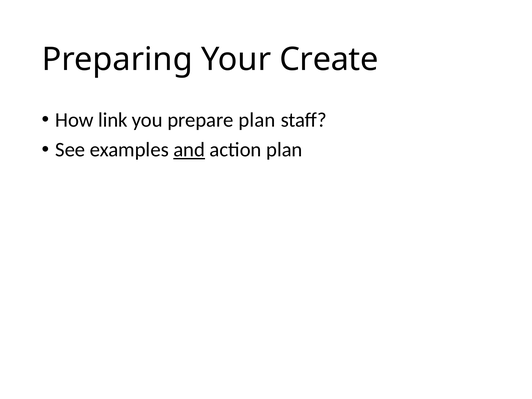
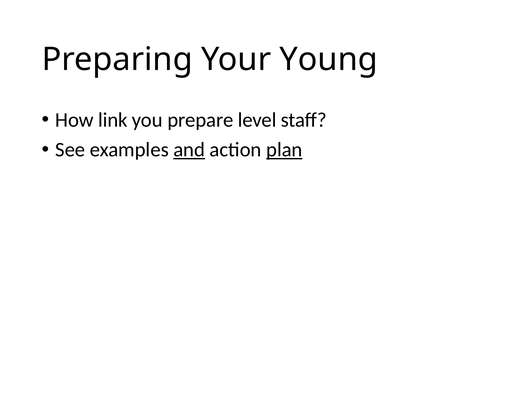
Create: Create -> Young
prepare plan: plan -> level
plan at (284, 150) underline: none -> present
